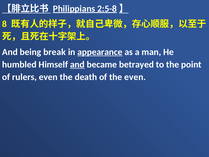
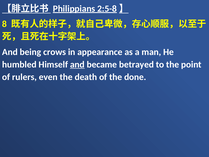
break: break -> crows
appearance underline: present -> none
the even: even -> done
